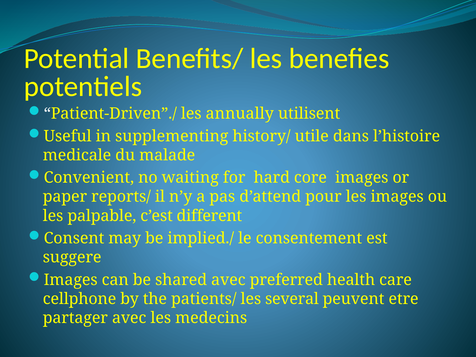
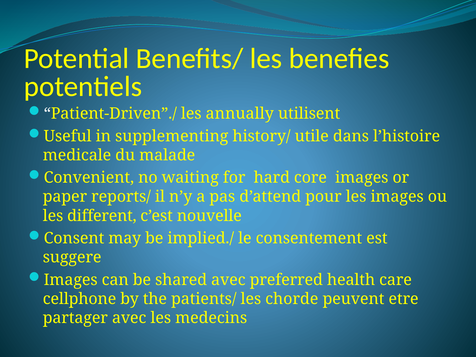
palpable: palpable -> different
different: different -> nouvelle
several: several -> chorde
